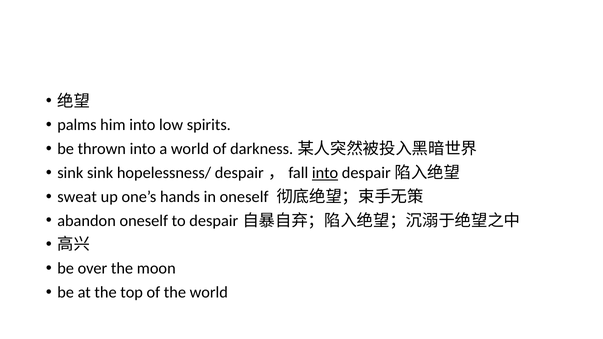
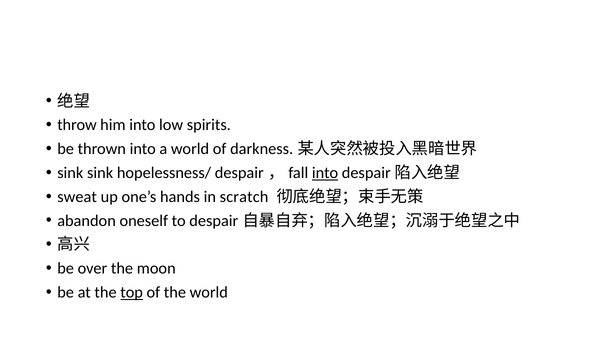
palms: palms -> throw
in oneself: oneself -> scratch
top underline: none -> present
